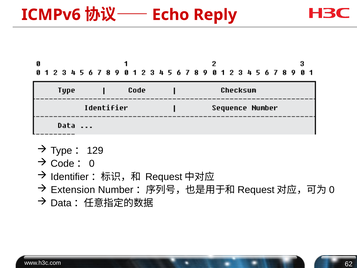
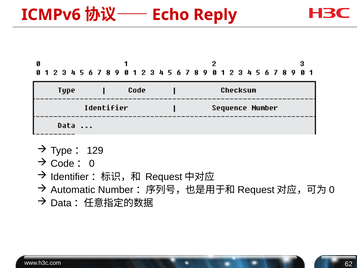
Extension: Extension -> Automatic
